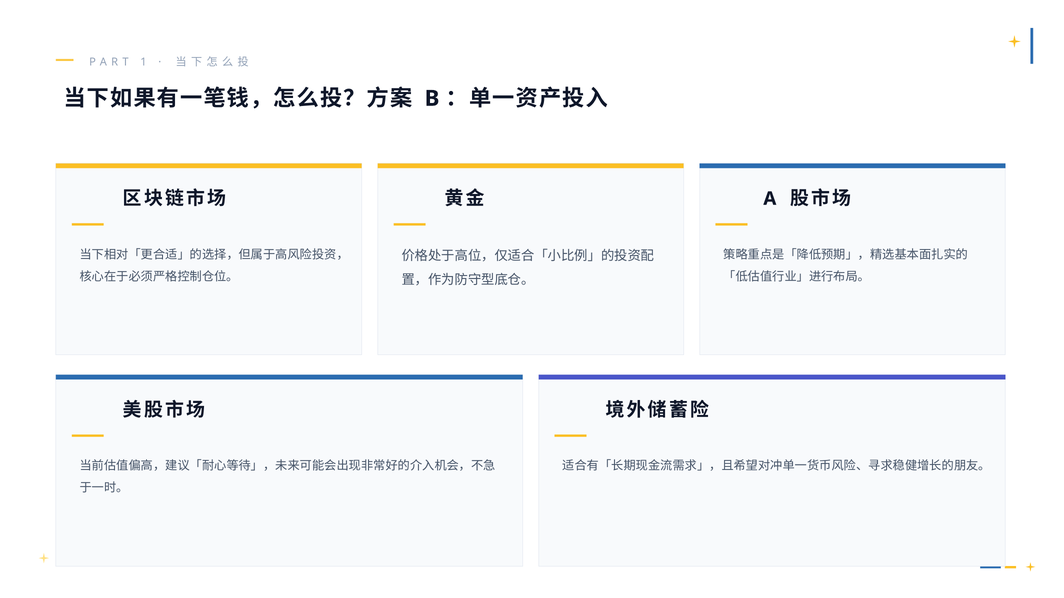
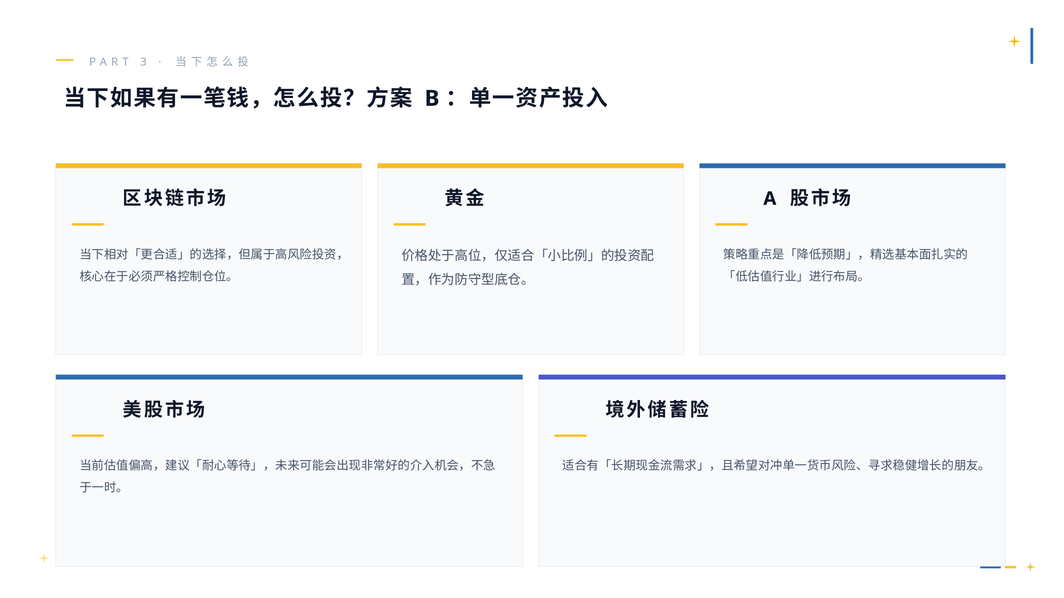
1: 1 -> 3
